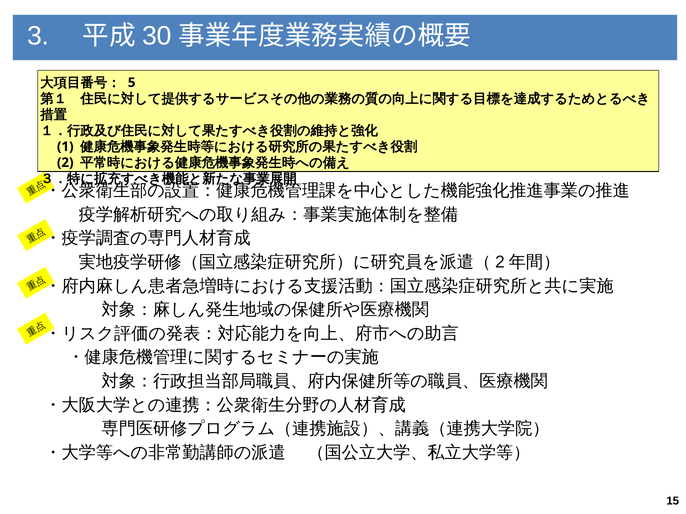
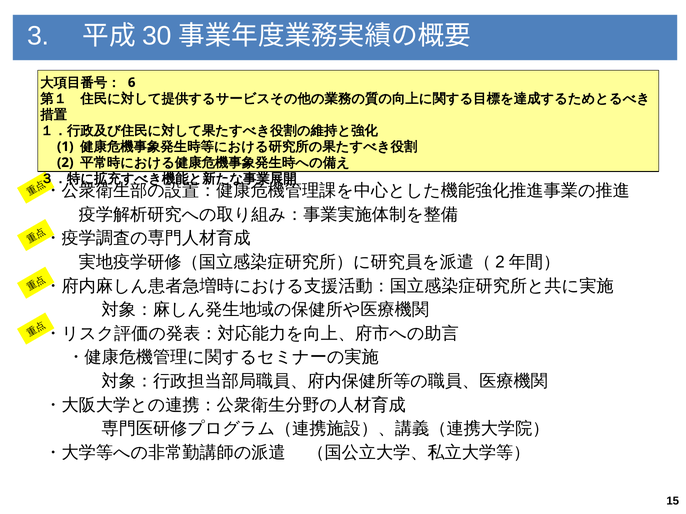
5: 5 -> 6
